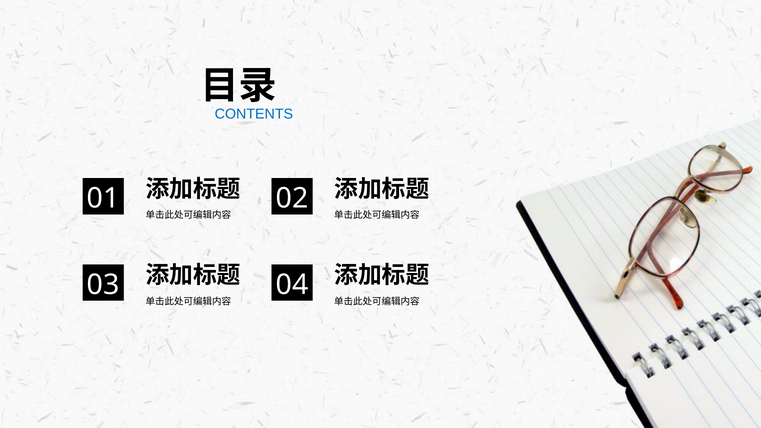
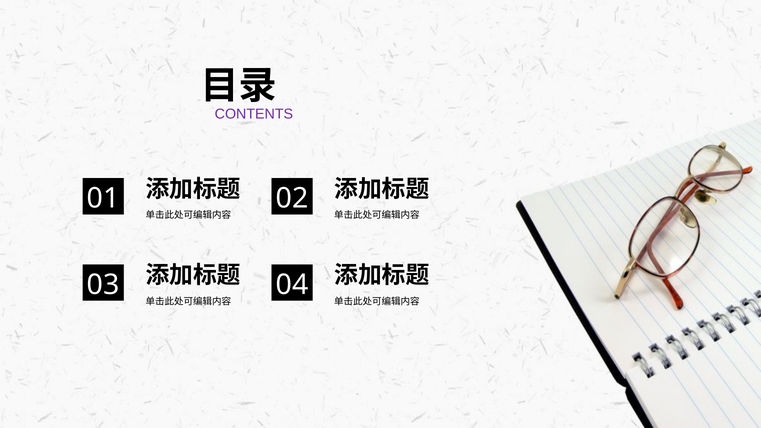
CONTENTS colour: blue -> purple
